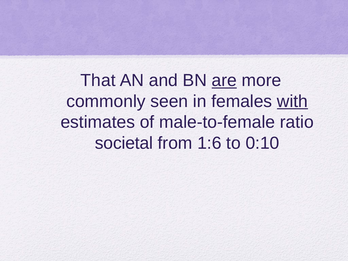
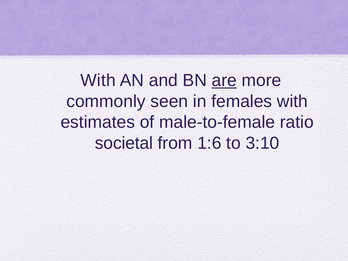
That at (98, 80): That -> With
with at (292, 101) underline: present -> none
0:10: 0:10 -> 3:10
